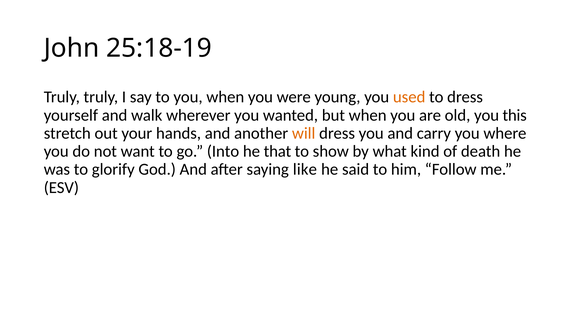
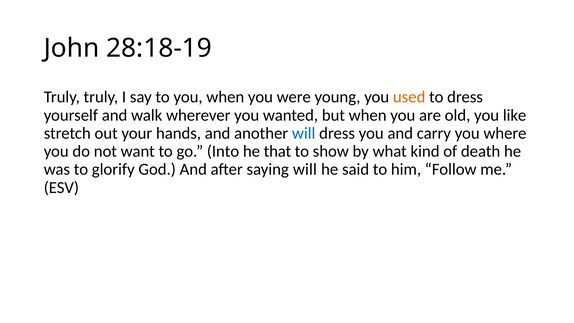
25:18-19: 25:18-19 -> 28:18-19
this: this -> like
will at (304, 133) colour: orange -> blue
saying like: like -> will
